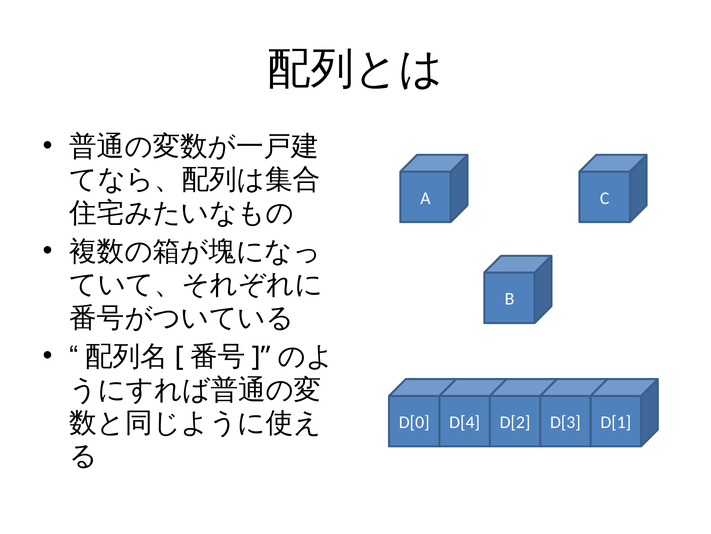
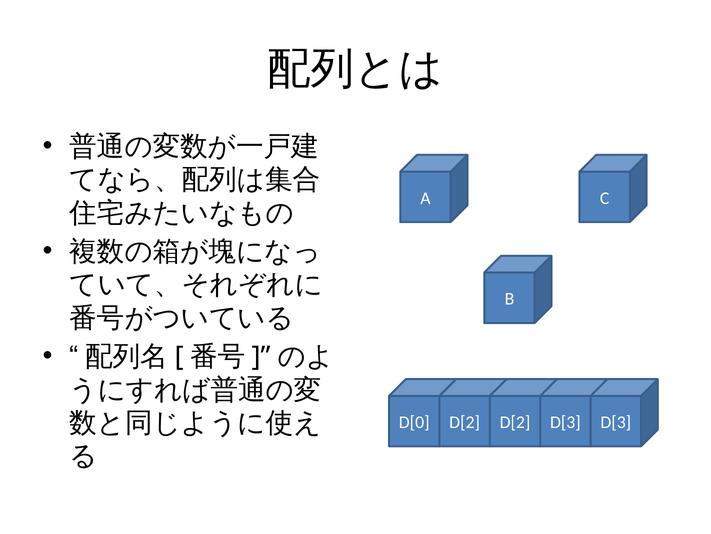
D[0 D[4: D[4 -> D[2
D[3 D[1: D[1 -> D[3
